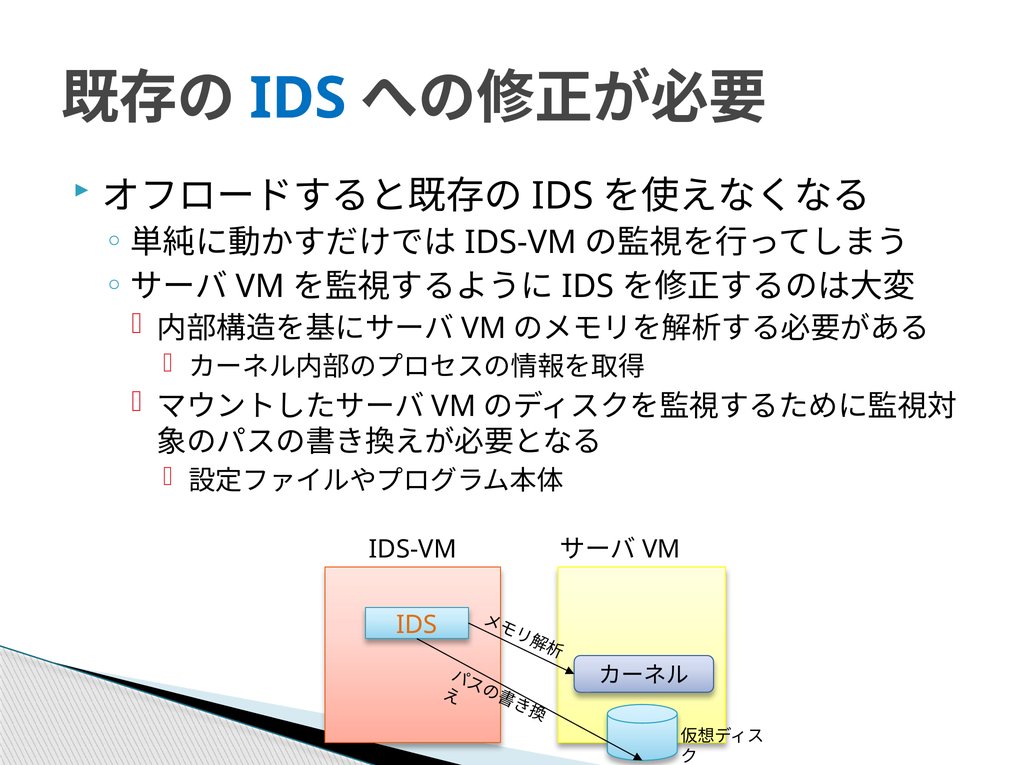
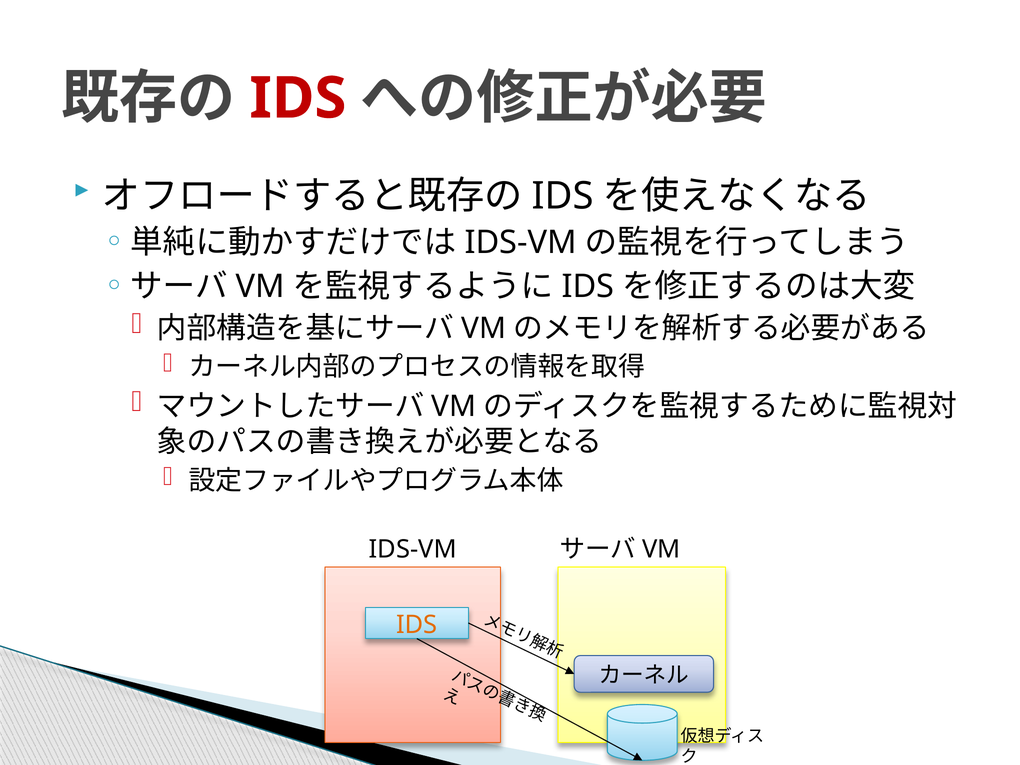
IDS at (298, 98) colour: blue -> red
